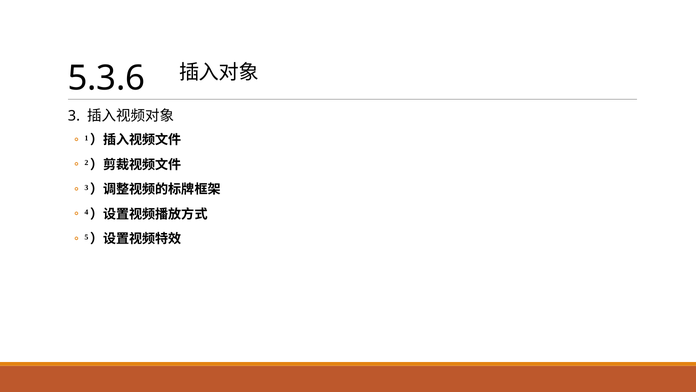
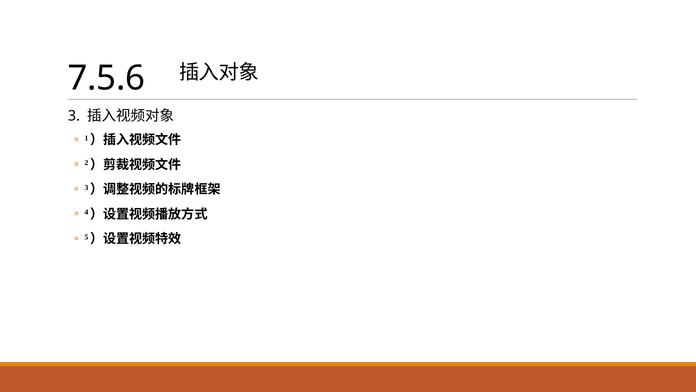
5.3.6: 5.3.6 -> 7.5.6
